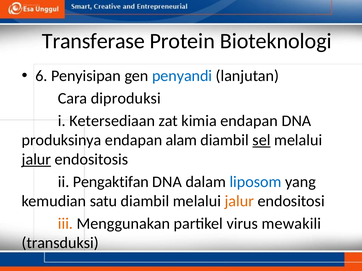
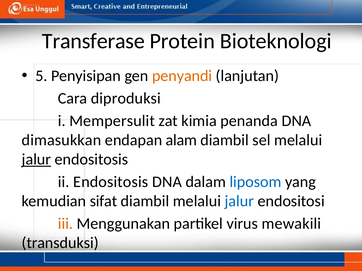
6: 6 -> 5
penyandi colour: blue -> orange
Ketersediaan: Ketersediaan -> Mempersulit
kimia endapan: endapan -> penanda
produksinya: produksinya -> dimasukkan
sel underline: present -> none
ii Pengaktifan: Pengaktifan -> Endositosis
satu: satu -> sifat
jalur at (239, 201) colour: orange -> blue
